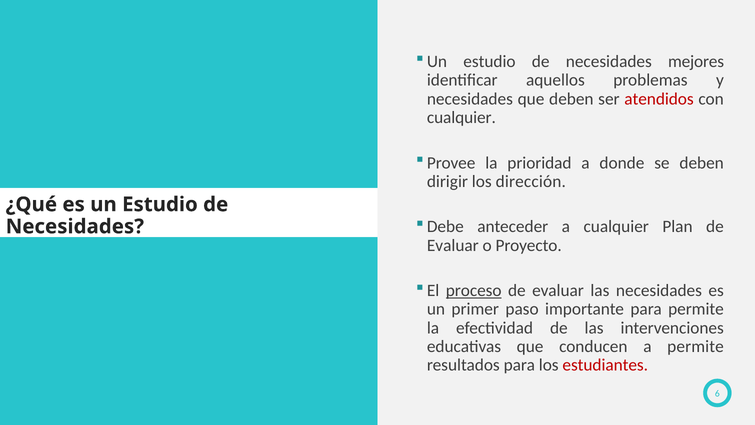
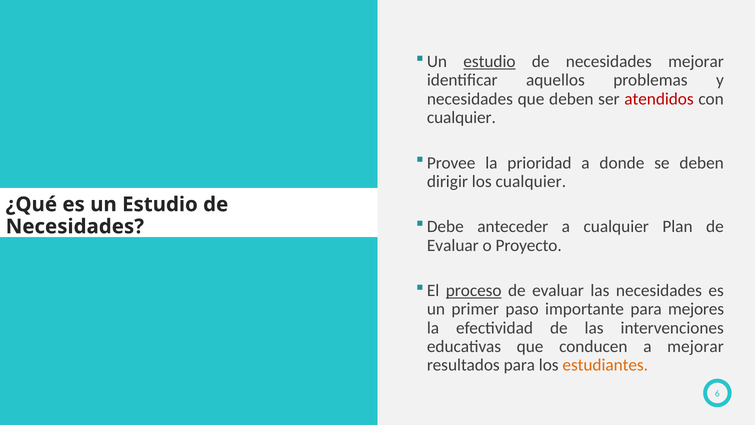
estudio at (489, 62) underline: none -> present
necesidades mejores: mejores -> mejorar
los dirección: dirección -> cualquier
para permite: permite -> mejores
a permite: permite -> mejorar
estudiantes colour: red -> orange
